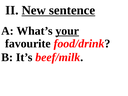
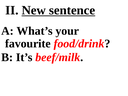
your underline: present -> none
